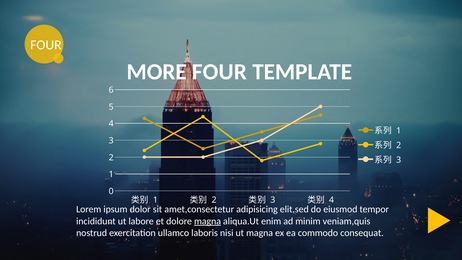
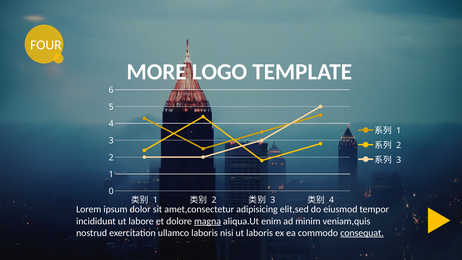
MORE FOUR: FOUR -> LOGO
ut magna: magna -> laboris
consequat underline: none -> present
